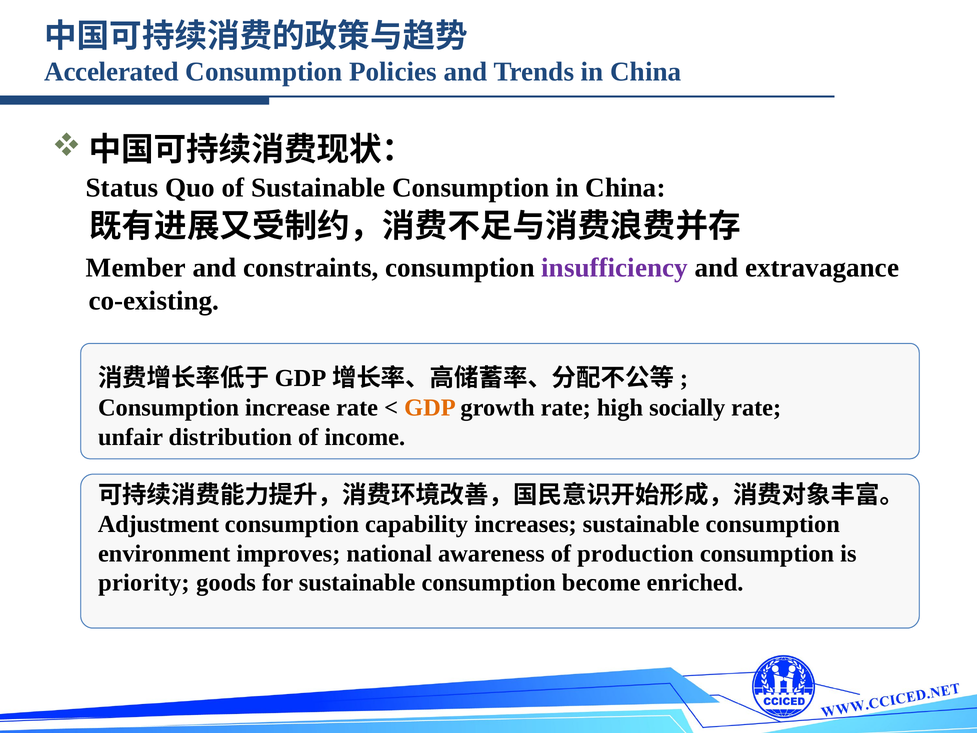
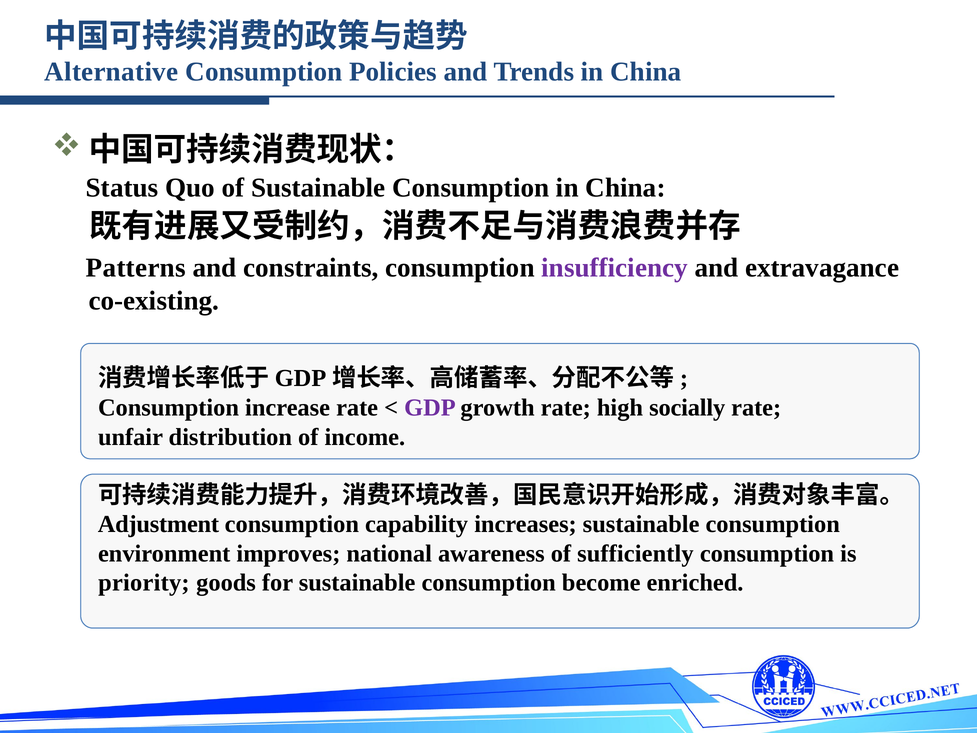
Accelerated: Accelerated -> Alternative
Member: Member -> Patterns
GDP colour: orange -> purple
production: production -> sufficiently
